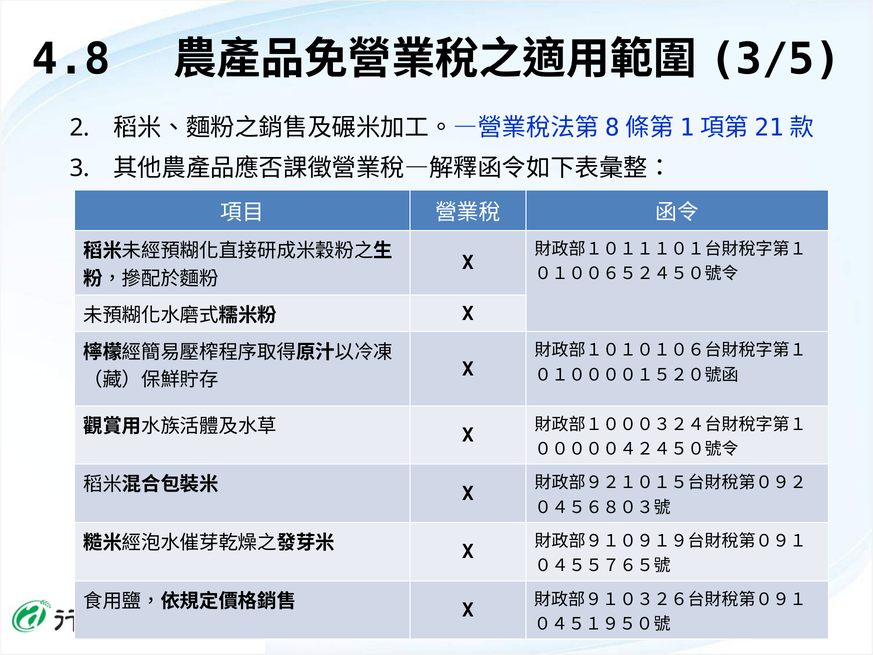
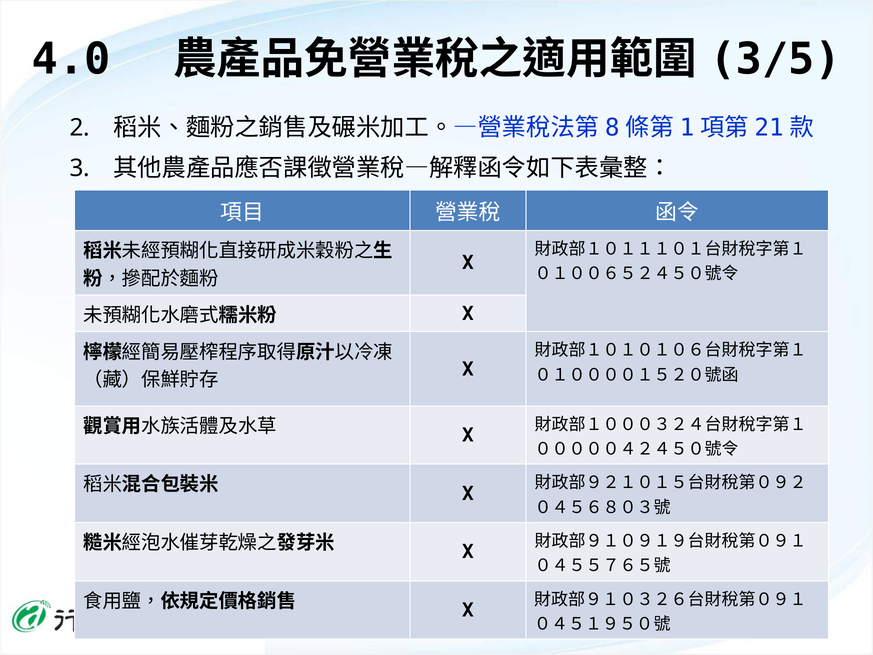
4.8: 4.8 -> 4.0
